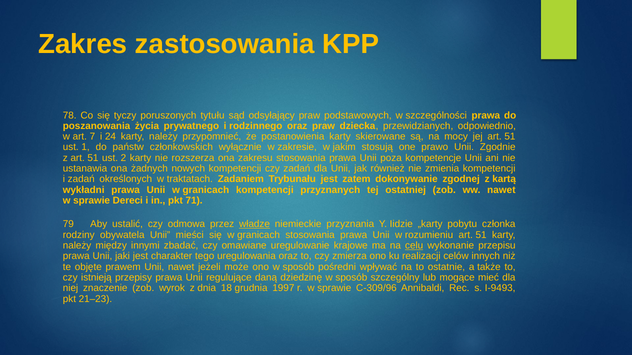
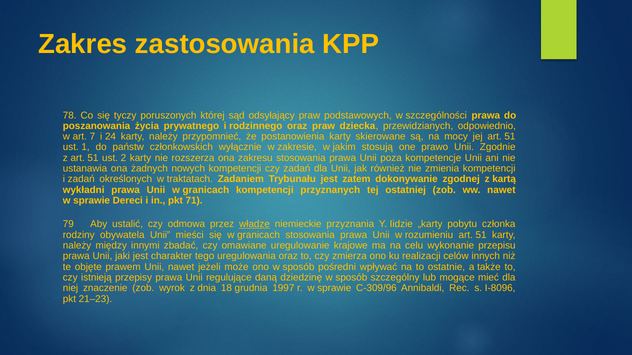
tytułu: tytułu -> której
celu underline: present -> none
I‑9493: I‑9493 -> I‑8096
